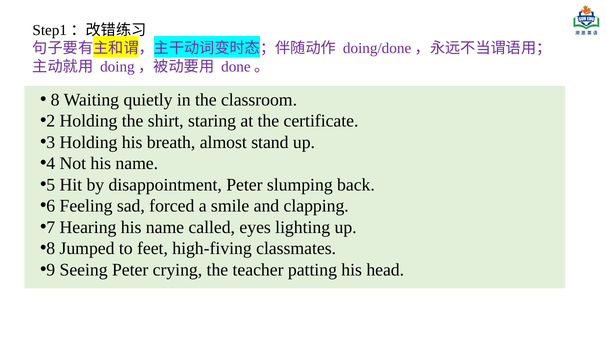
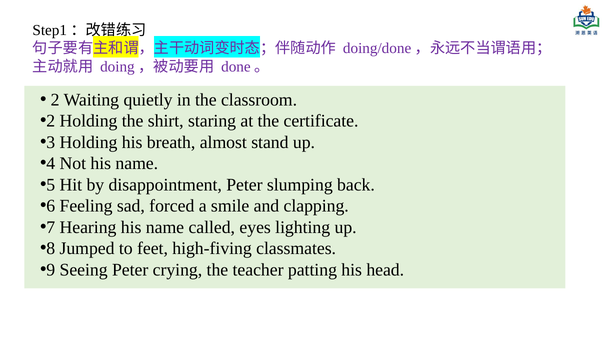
8: 8 -> 2
